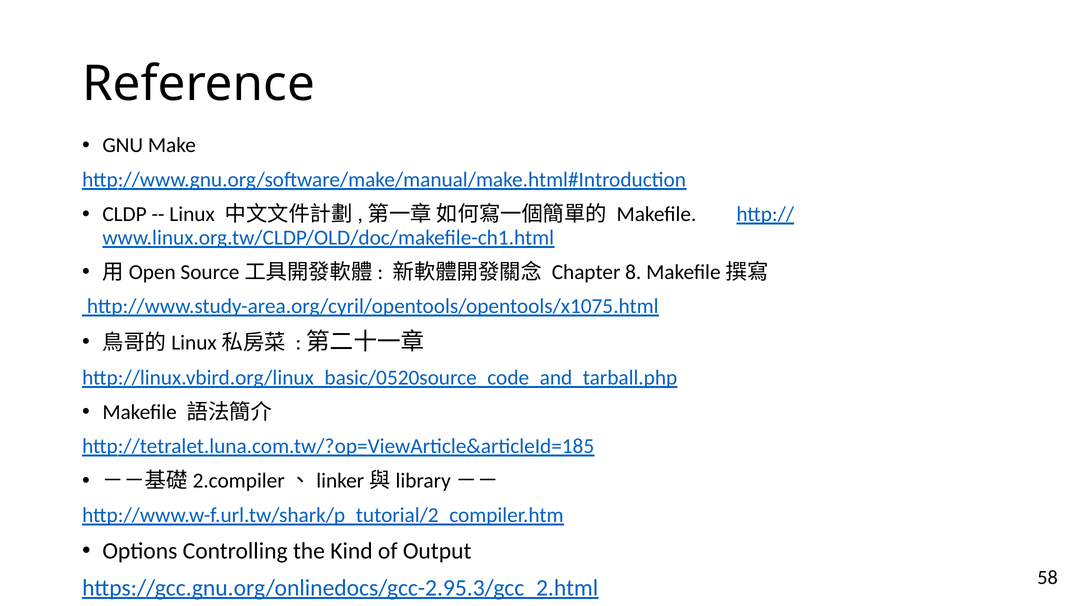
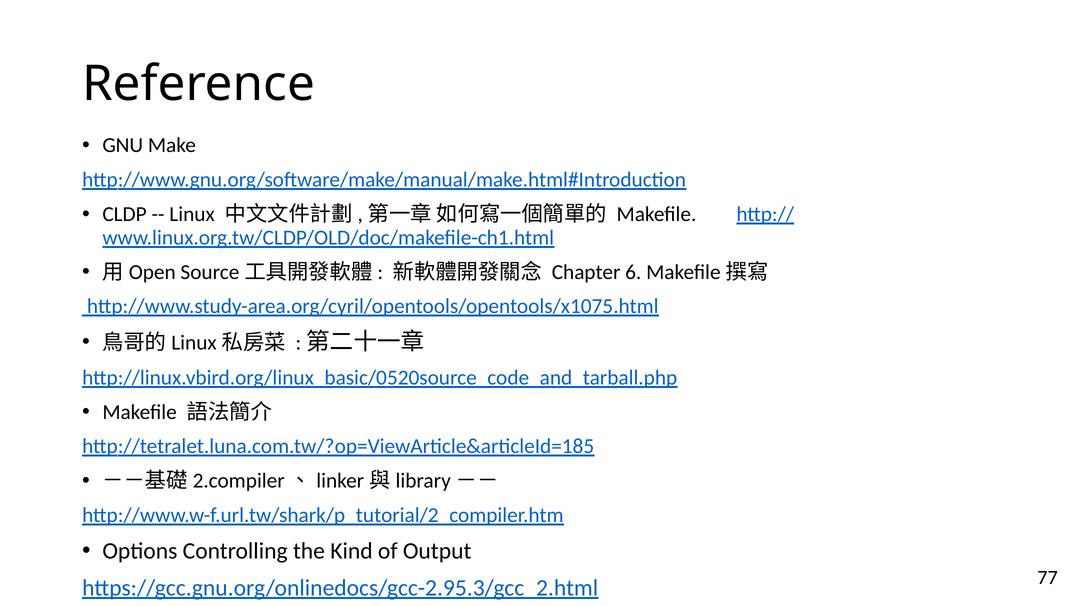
8: 8 -> 6
58: 58 -> 77
